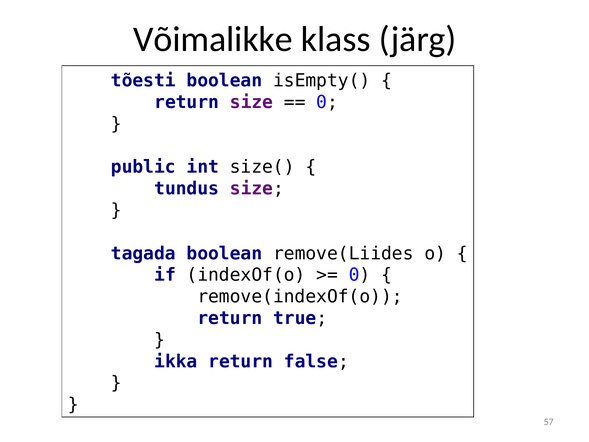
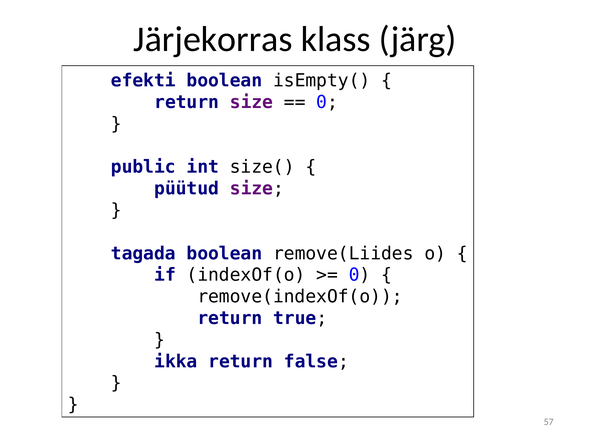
Võimalikke: Võimalikke -> Järjekorras
tõesti: tõesti -> efekti
tundus: tundus -> püütud
